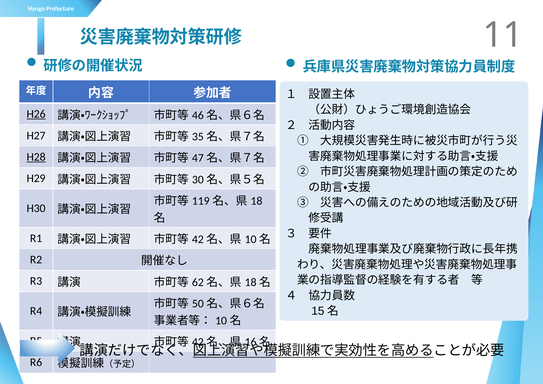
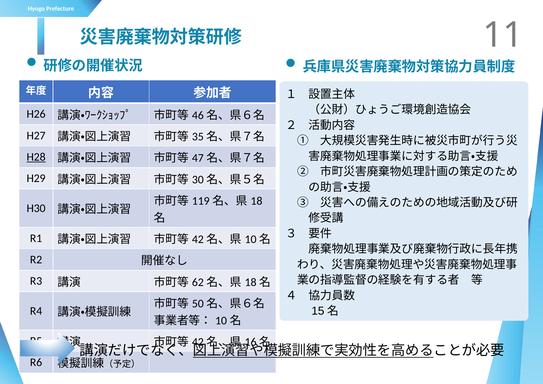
H26 underline: present -> none
